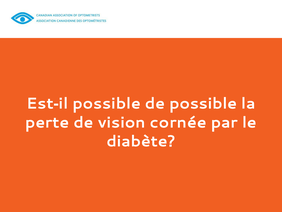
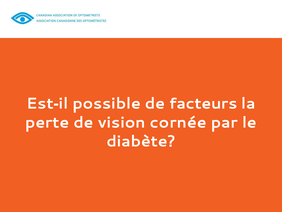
de possible: possible -> facteurs
